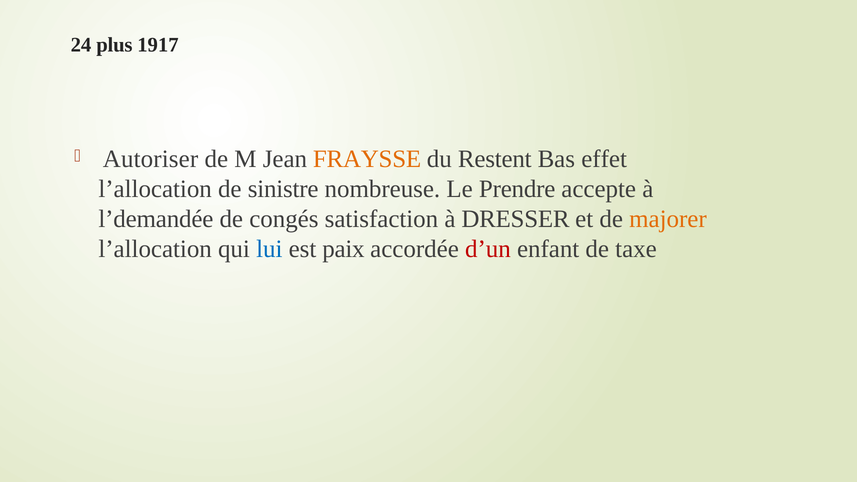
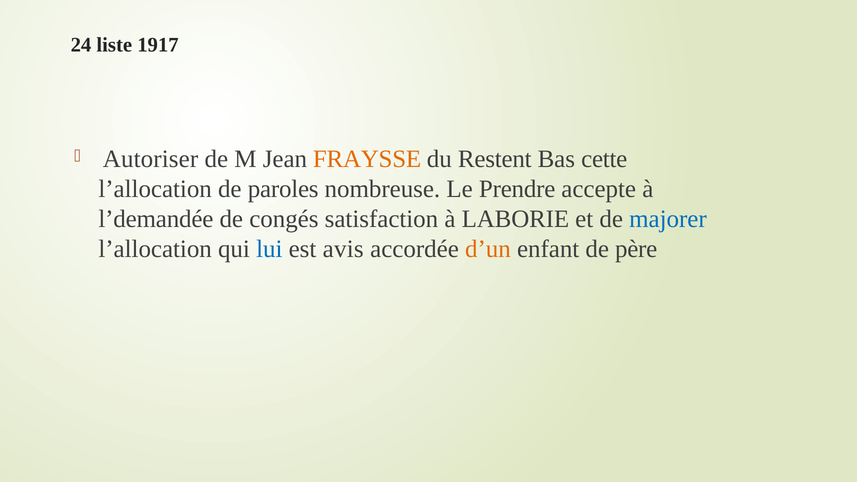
plus: plus -> liste
effet: effet -> cette
sinistre: sinistre -> paroles
DRESSER: DRESSER -> LABORIE
majorer colour: orange -> blue
paix: paix -> avis
d’un colour: red -> orange
taxe: taxe -> père
